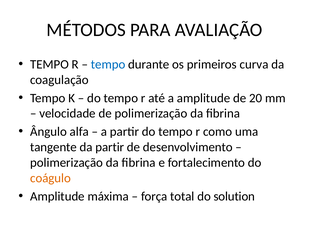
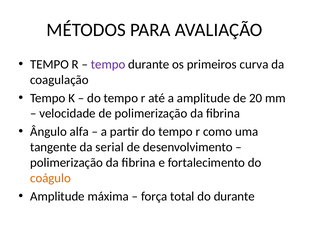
tempo at (108, 64) colour: blue -> purple
da partir: partir -> serial
do solution: solution -> durante
